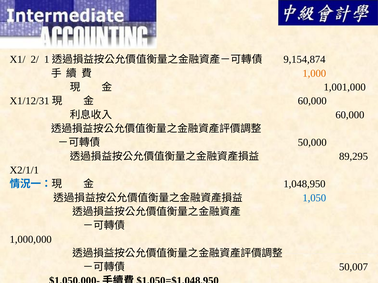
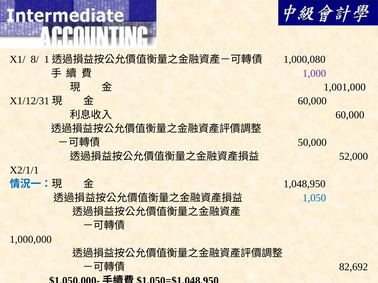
2/: 2/ -> 8/
9,154,874: 9,154,874 -> 1,000,080
1,000 colour: orange -> purple
89,295: 89,295 -> 52,000
50,007: 50,007 -> 82,692
